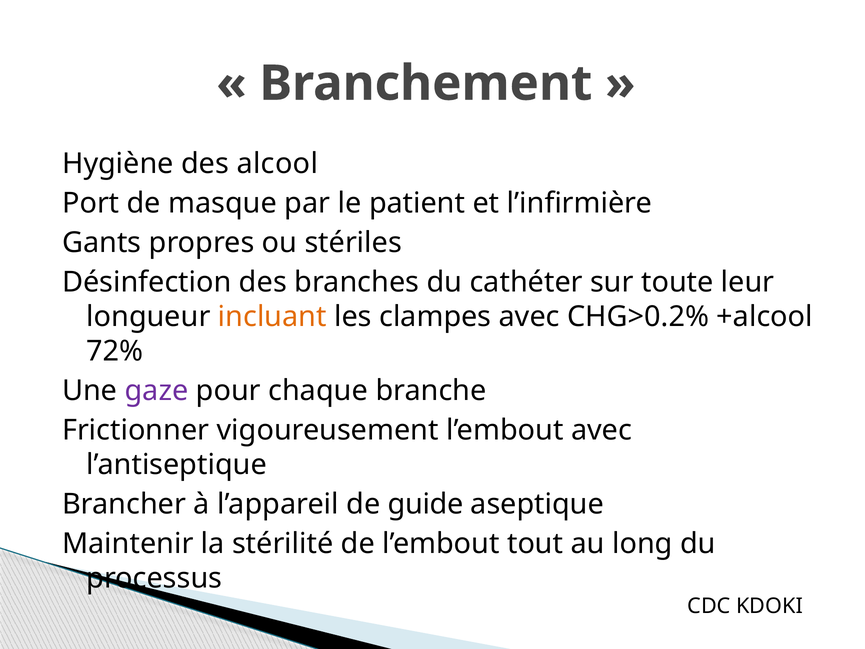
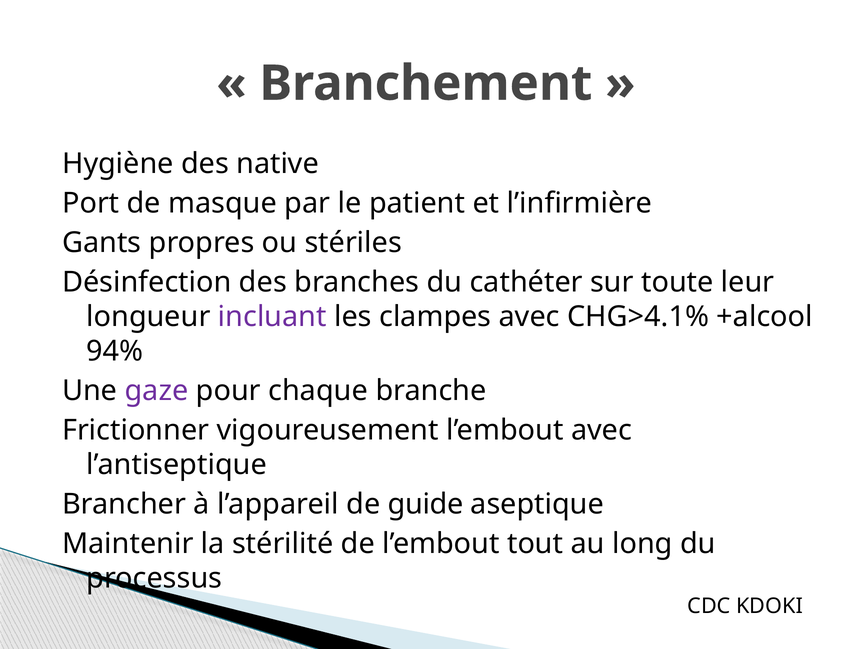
alcool: alcool -> native
incluant colour: orange -> purple
CHG>0.2%: CHG>0.2% -> CHG>4.1%
72%: 72% -> 94%
